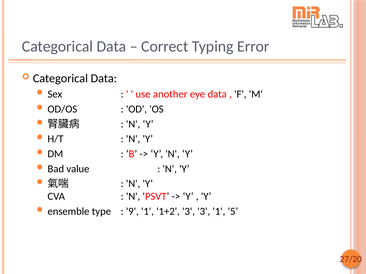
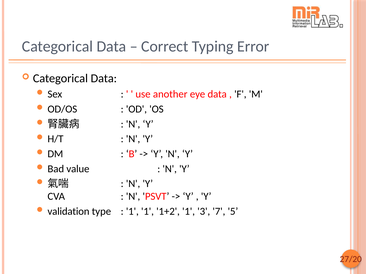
ensemble: ensemble -> validation
9 at (132, 212): 9 -> 1
1+2 3: 3 -> 1
3 1: 1 -> 7
